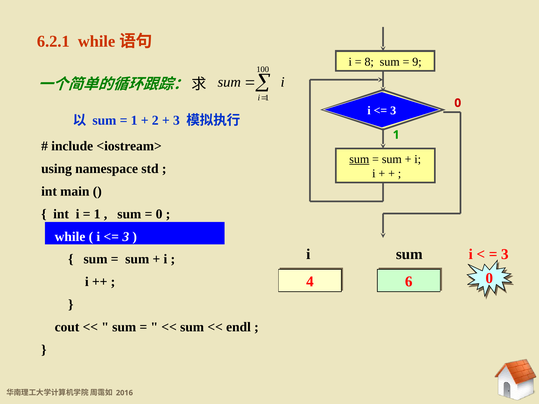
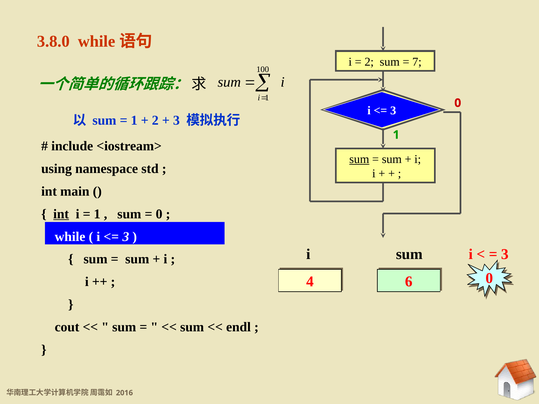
6.2.1: 6.2.1 -> 3.8.0
8 at (369, 62): 8 -> 2
9: 9 -> 7
int at (61, 214) underline: none -> present
